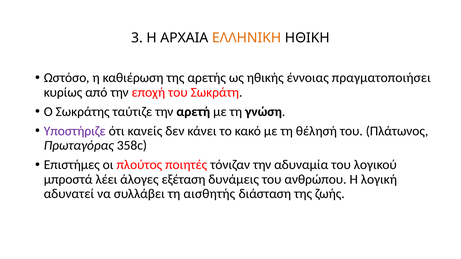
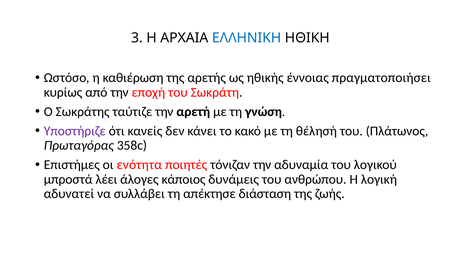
ΕΛΛΗΝΙΚΗ colour: orange -> blue
πλούτος: πλούτος -> ενότητα
εξέταση: εξέταση -> κάποιος
αισθητής: αισθητής -> απέκτησε
